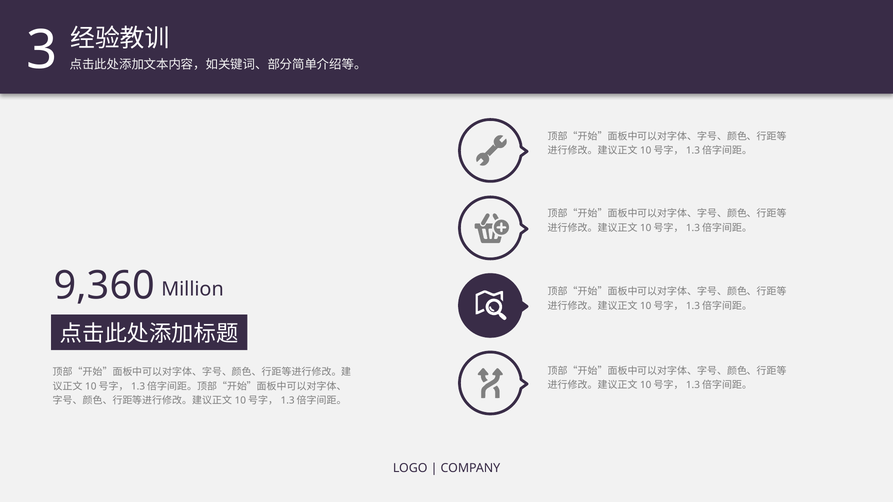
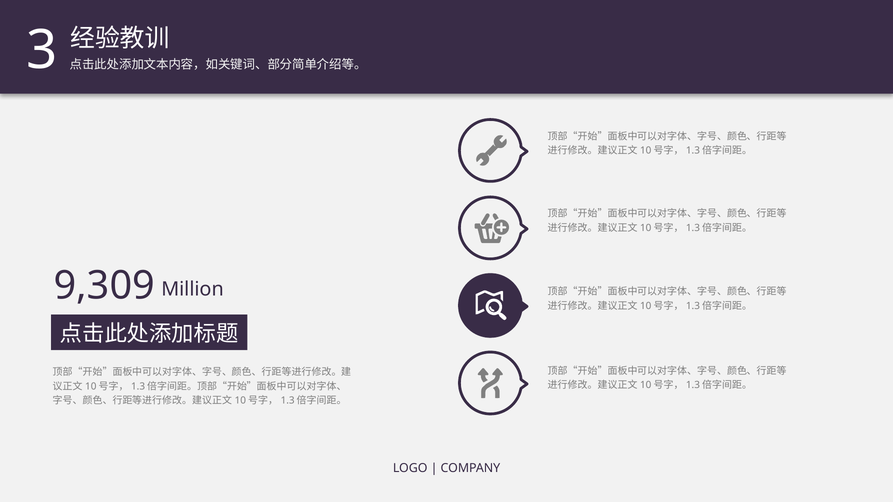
9,360: 9,360 -> 9,309
